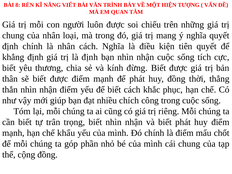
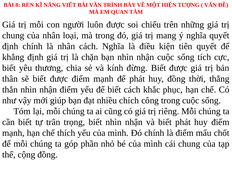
là định: định -> chặn
khẩu: khẩu -> thích
